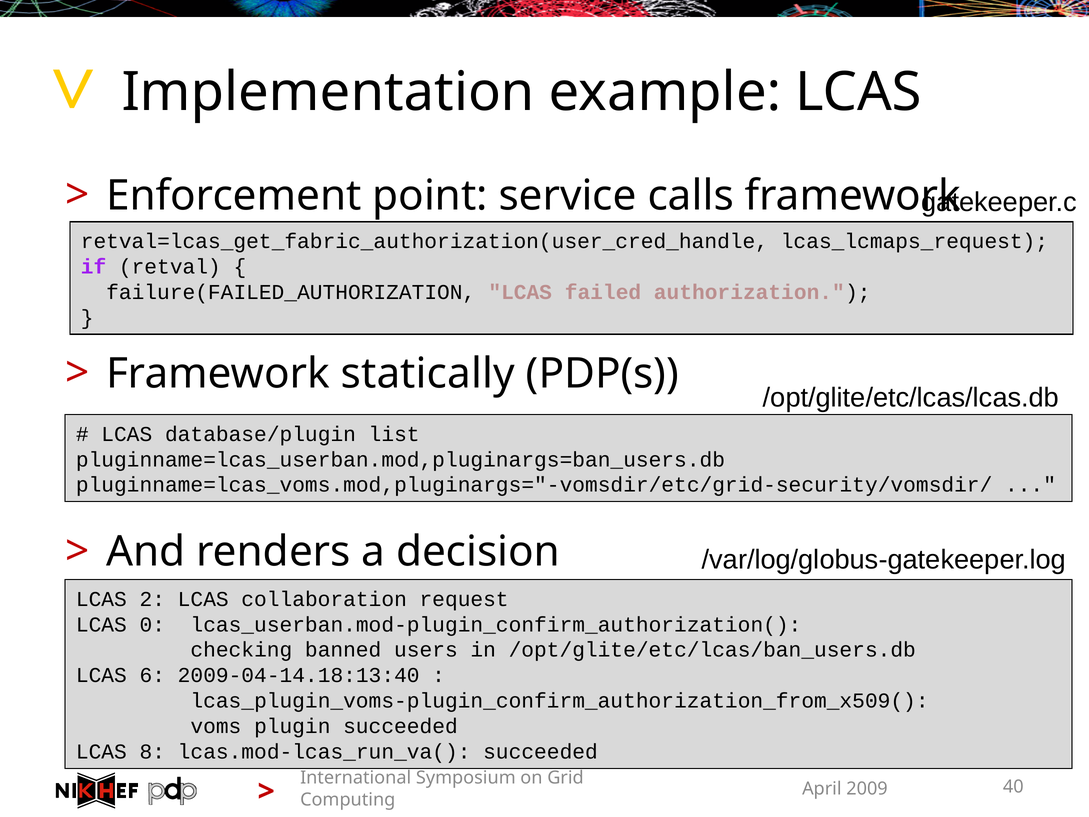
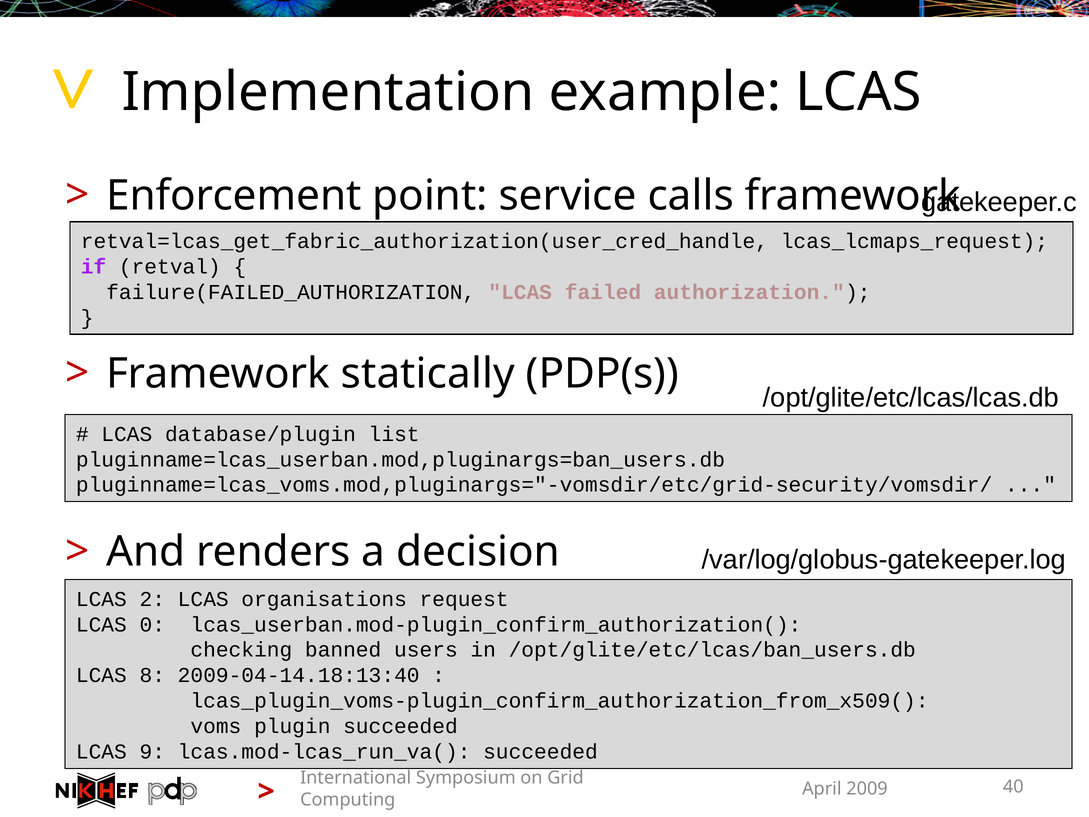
collaboration: collaboration -> organisations
6: 6 -> 8
8: 8 -> 9
